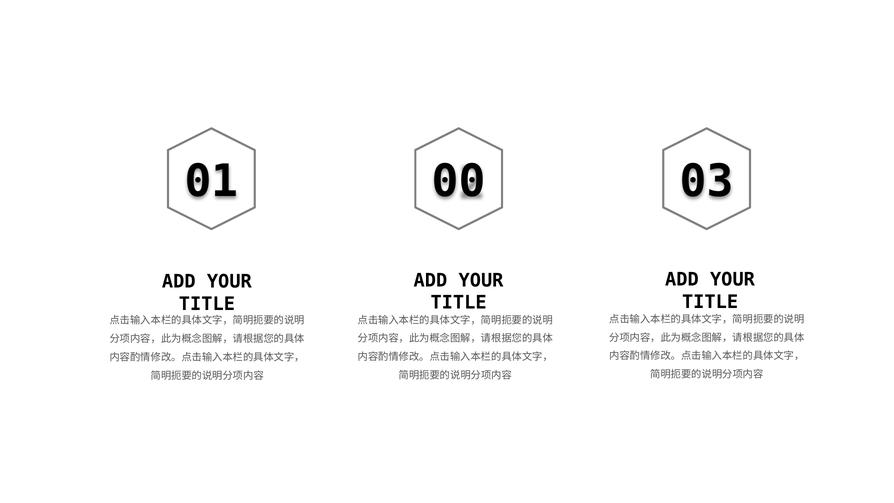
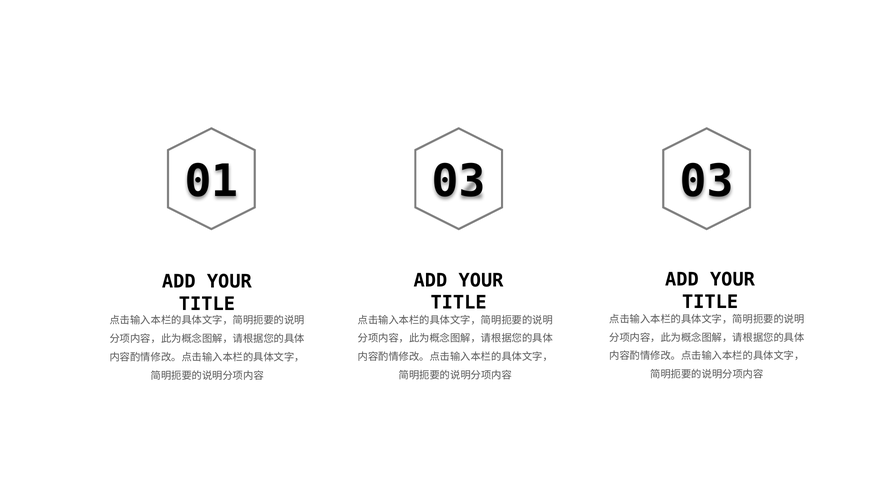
01 00: 00 -> 03
